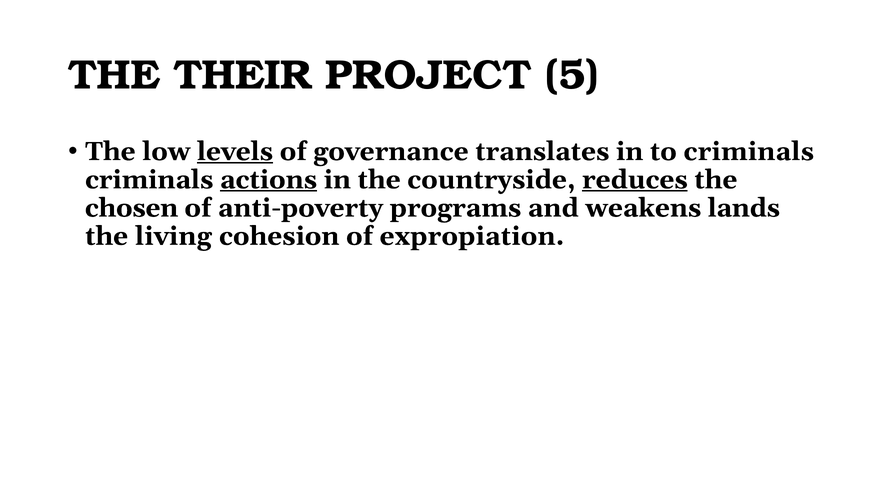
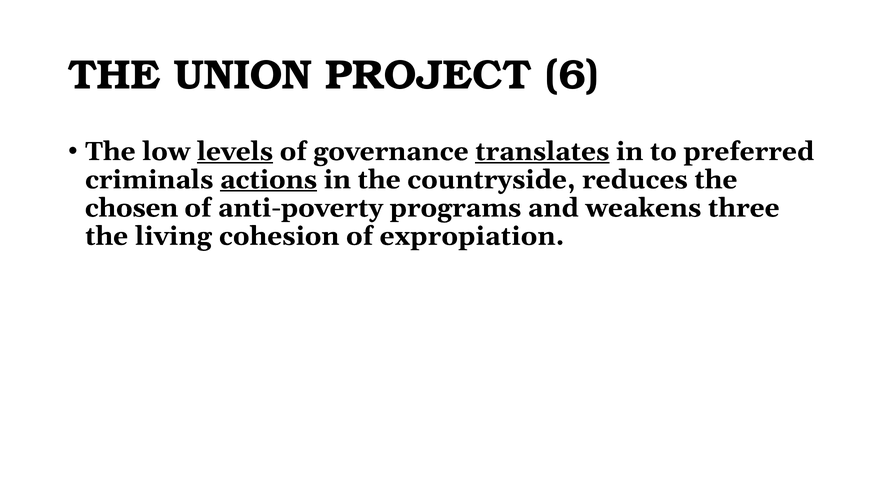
THEIR: THEIR -> UNION
5: 5 -> 6
translates underline: none -> present
to criminals: criminals -> preferred
reduces underline: present -> none
lands: lands -> three
